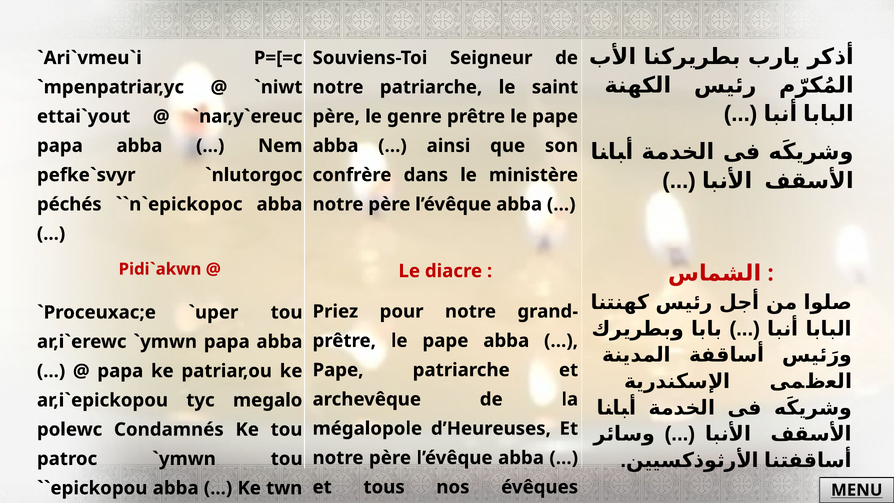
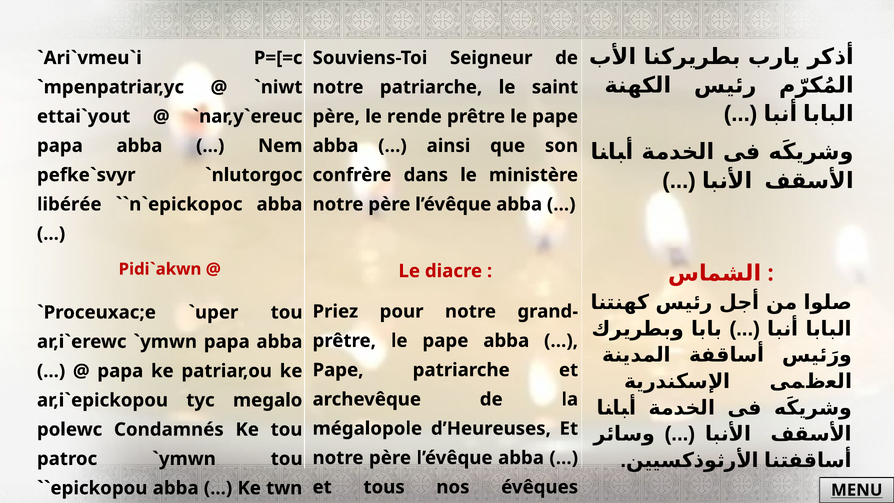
genre: genre -> rende
péchés: péchés -> libérée
